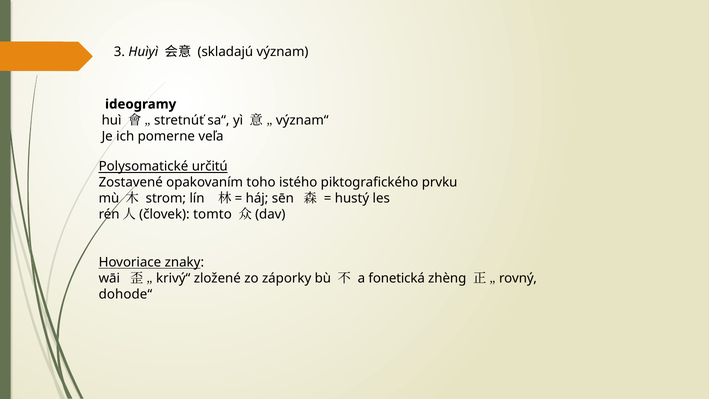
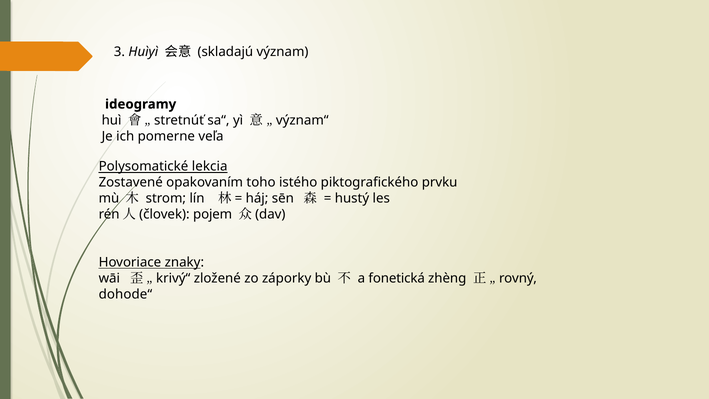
určitú: určitú -> lekcia
tomto: tomto -> pojem
